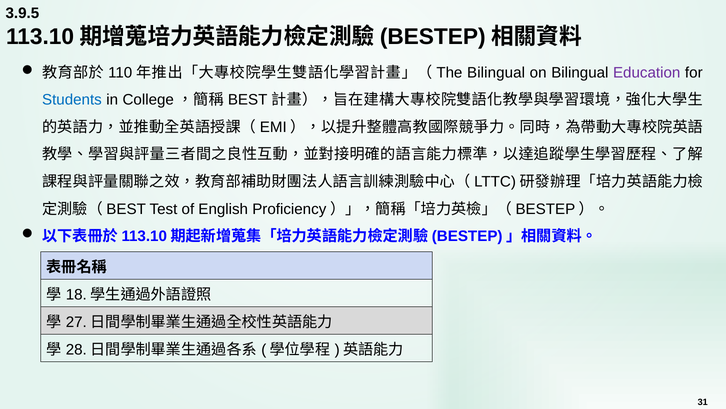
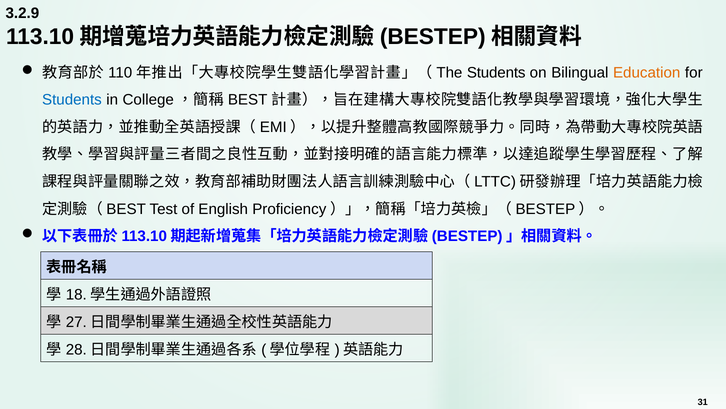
3.9.5: 3.9.5 -> 3.2.9
Bilingual at (496, 73): Bilingual -> Students
Education colour: purple -> orange
